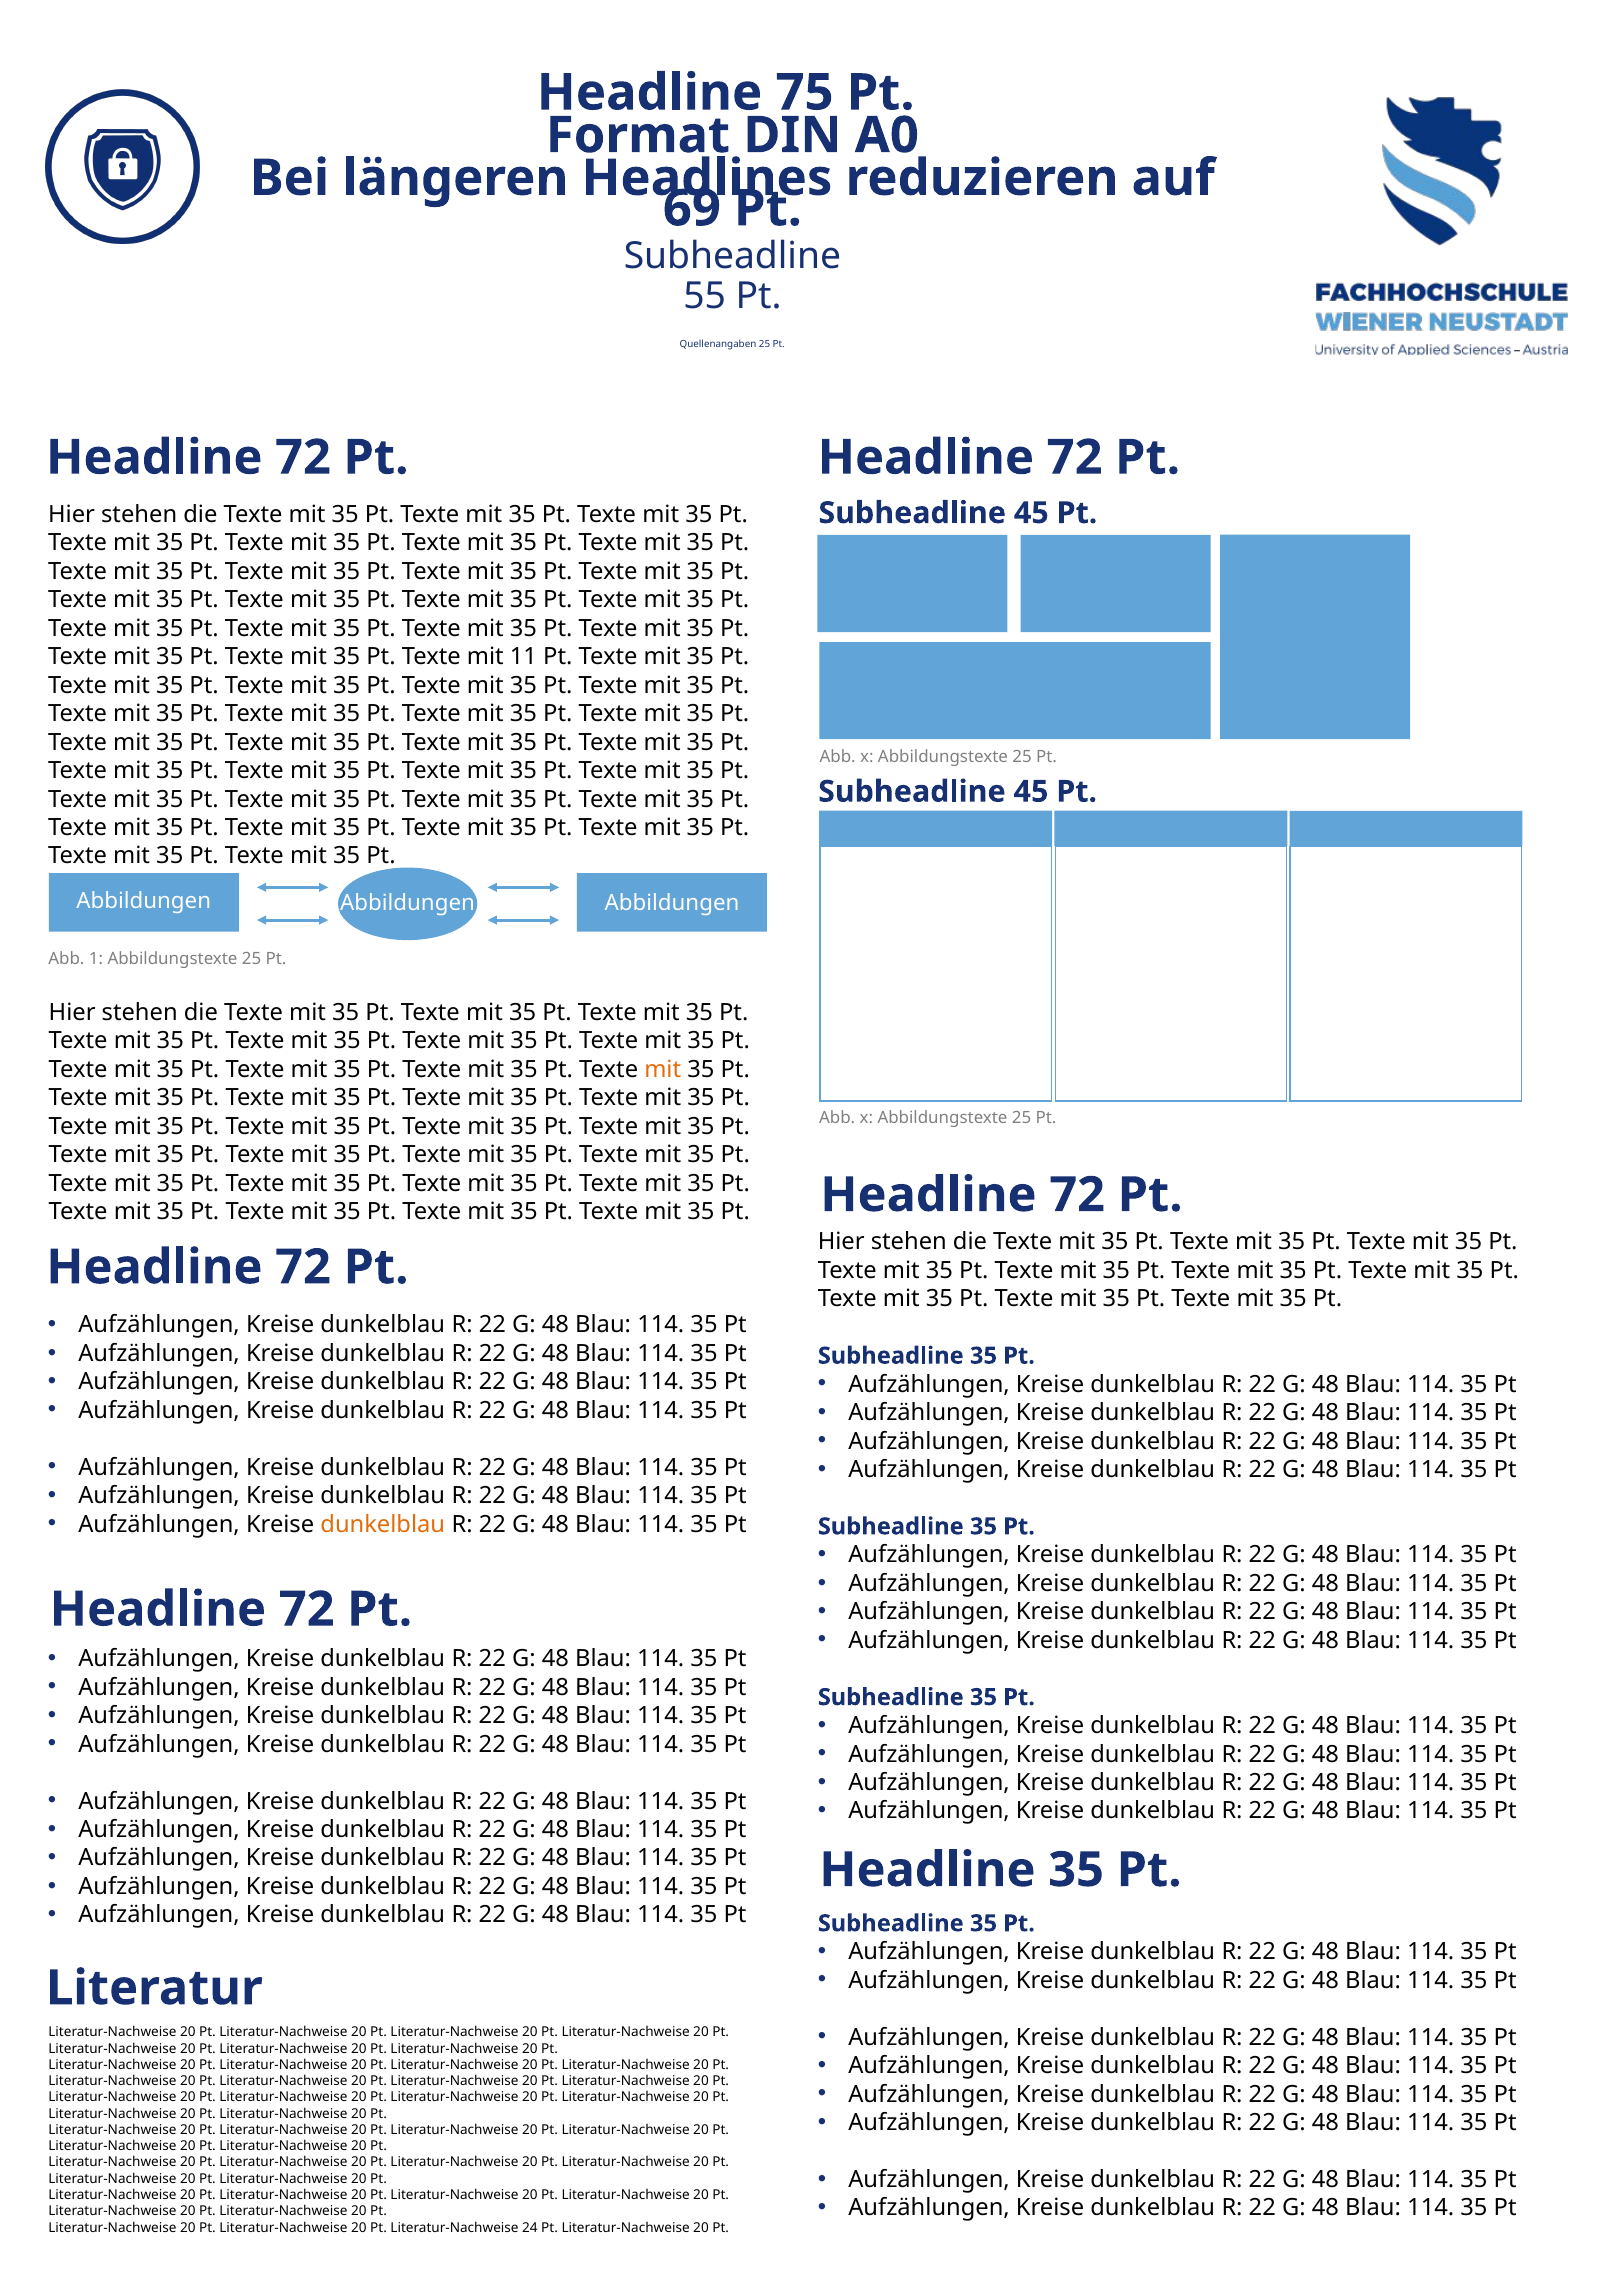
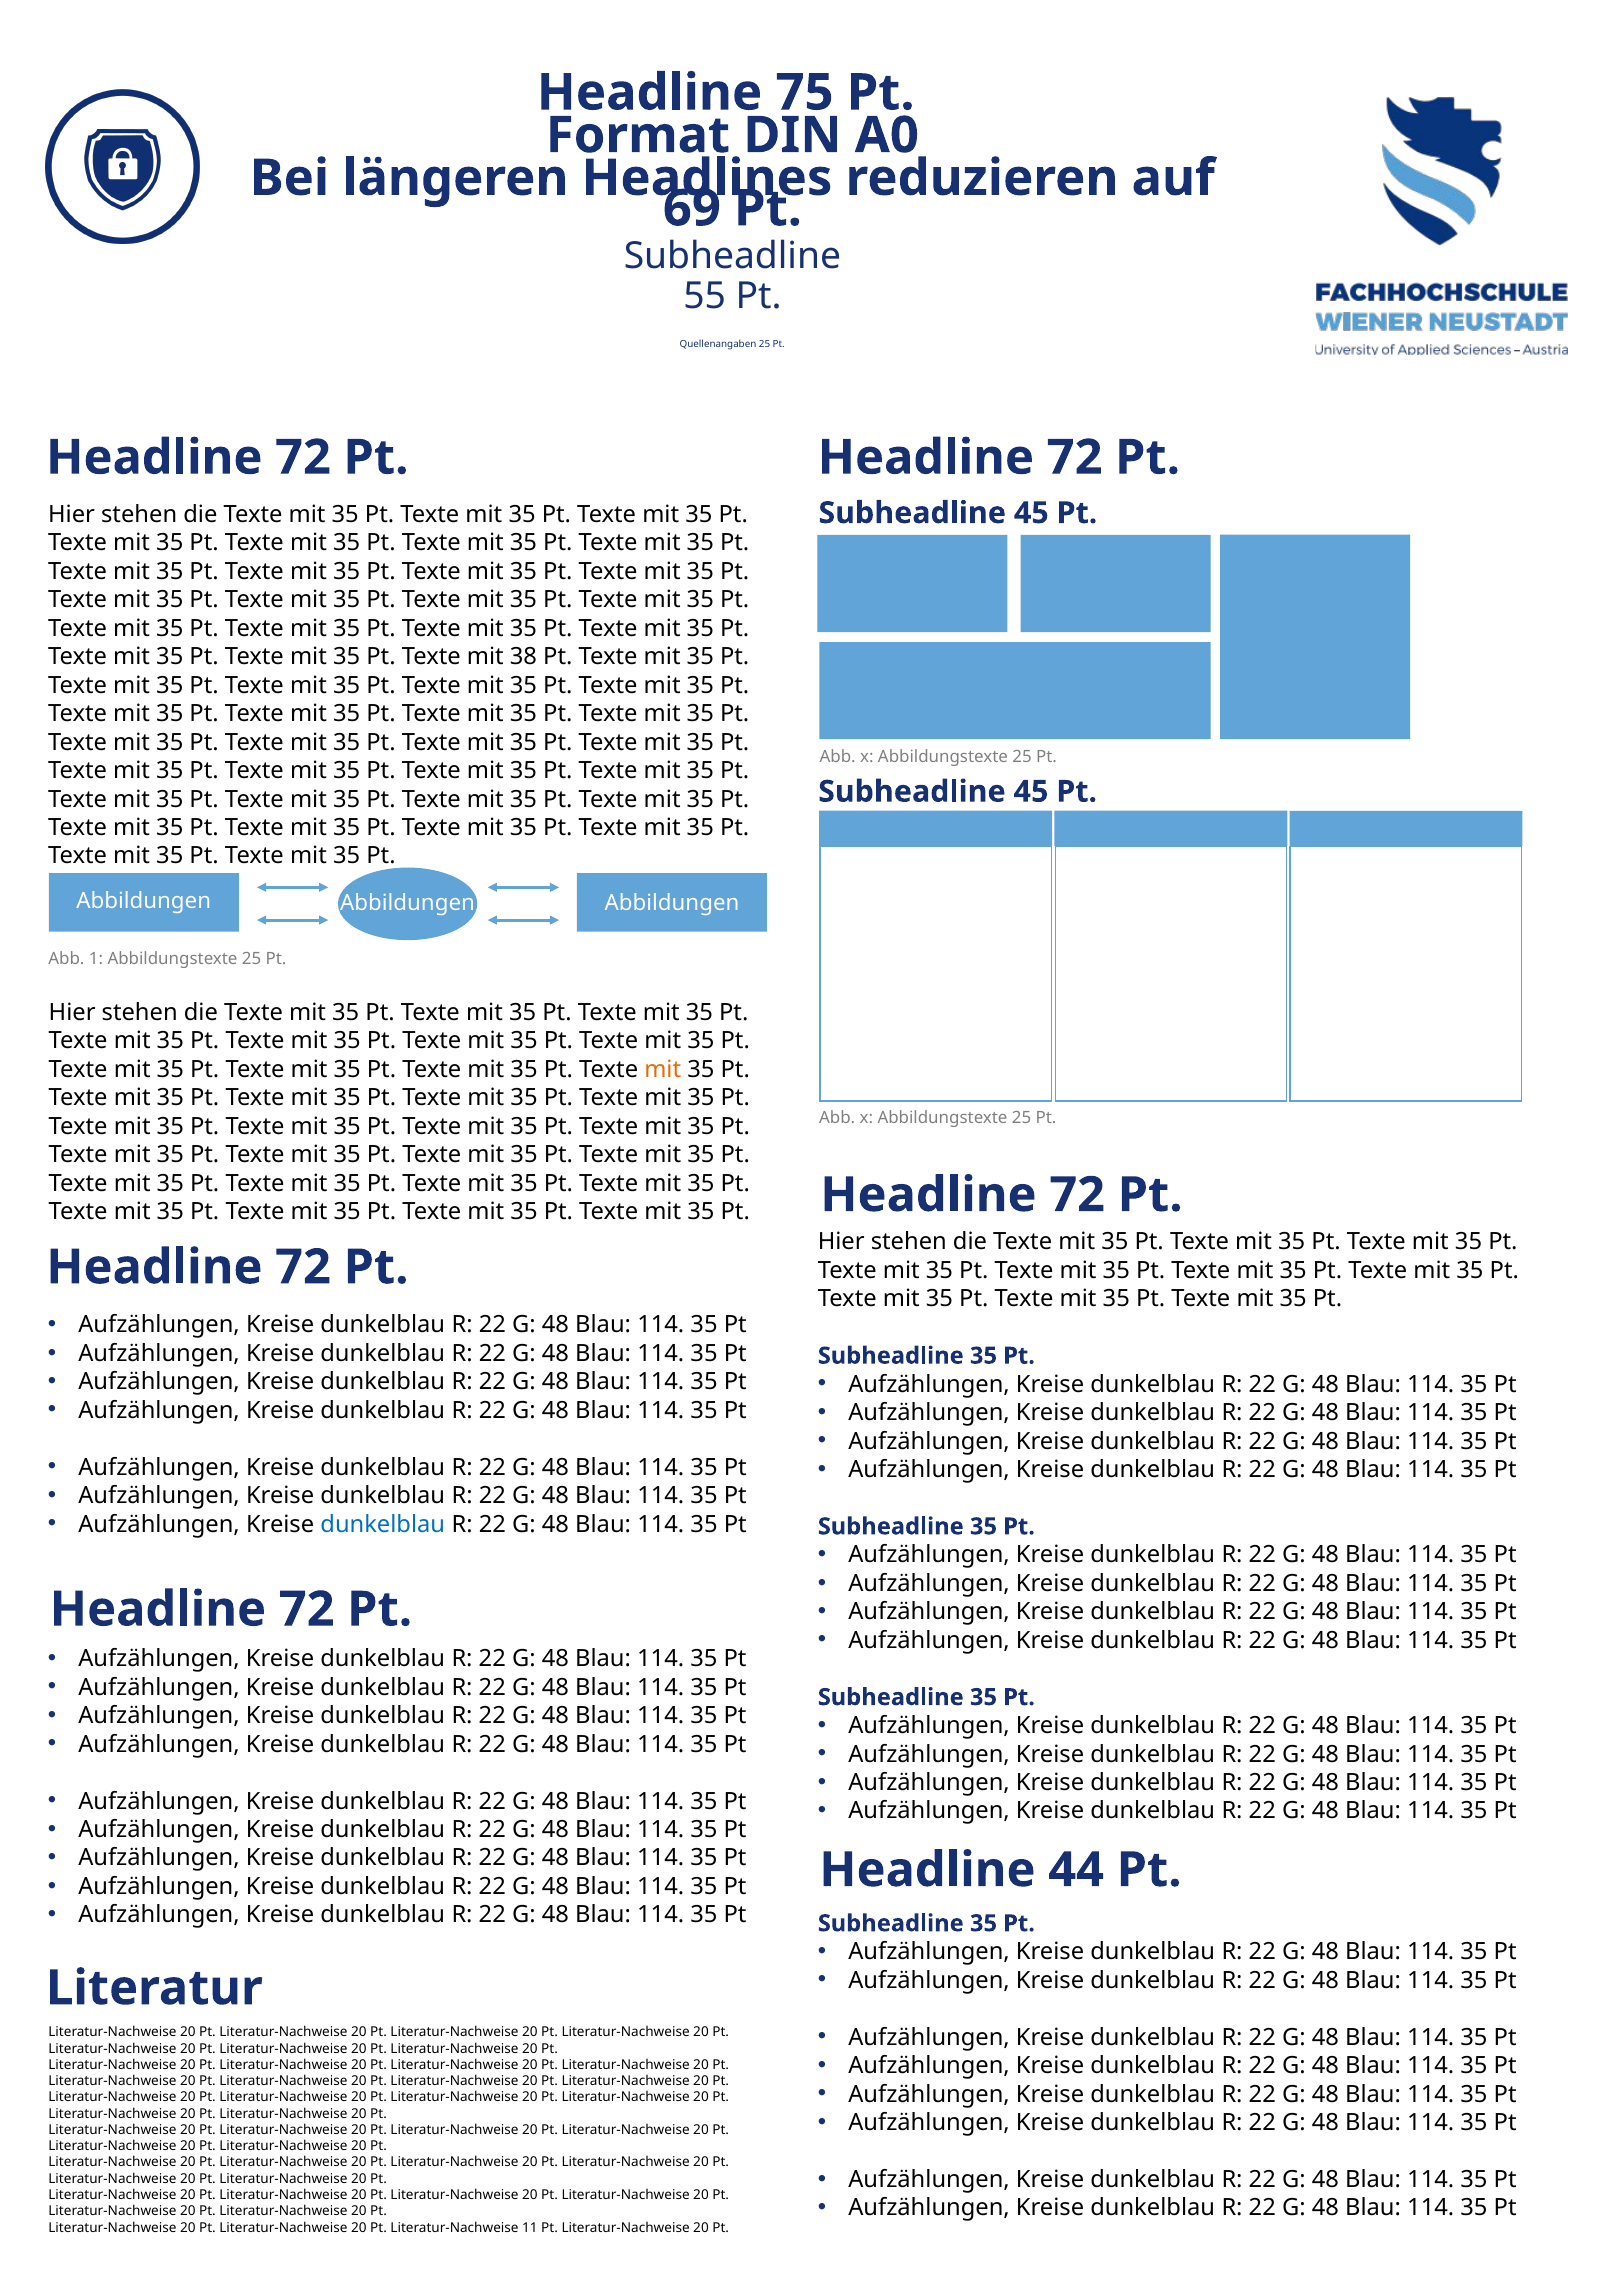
11: 11 -> 38
dunkelblau at (383, 1524) colour: orange -> blue
Headline 35: 35 -> 44
24: 24 -> 11
